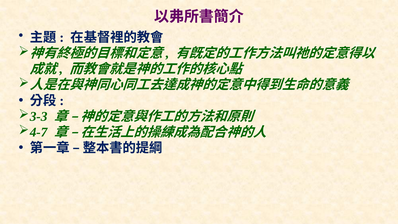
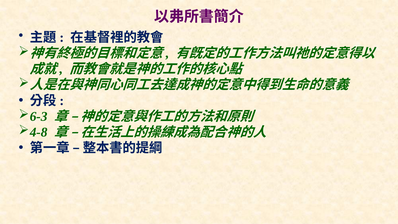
3-3: 3-3 -> 6-3
4-7: 4-7 -> 4-8
